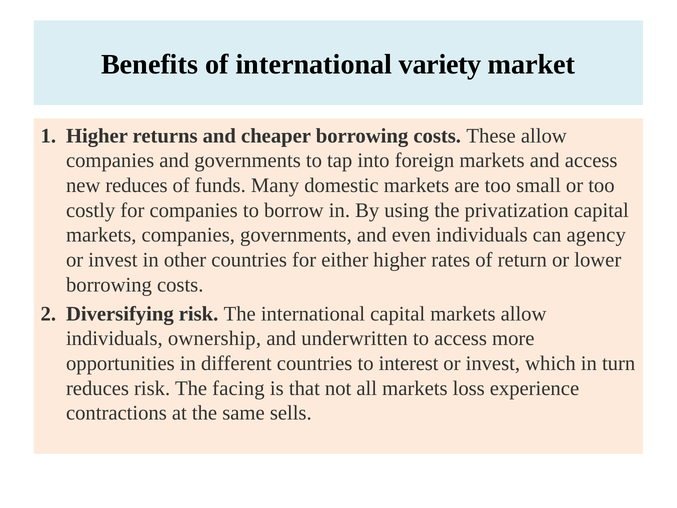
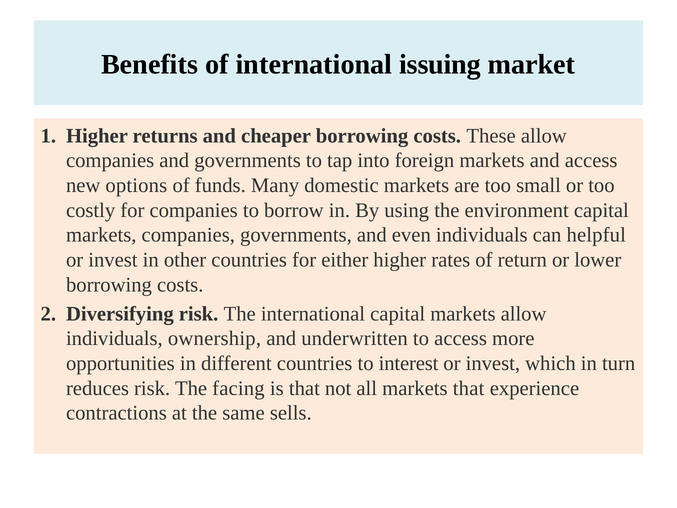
variety: variety -> issuing
new reduces: reduces -> options
privatization: privatization -> environment
agency: agency -> helpful
markets loss: loss -> that
